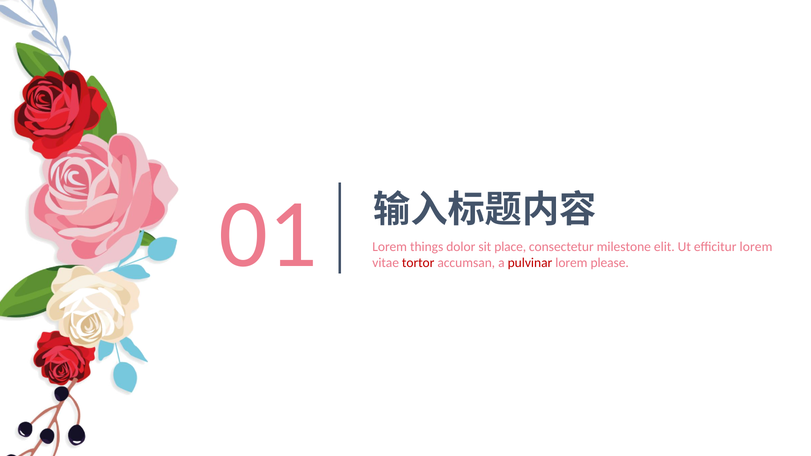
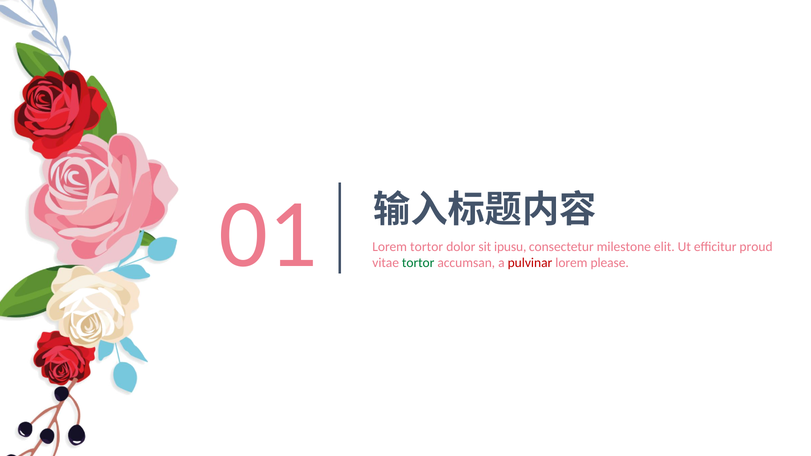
Lorem things: things -> tortor
place: place -> ipusu
efficitur lorem: lorem -> proud
tortor at (418, 263) colour: red -> green
